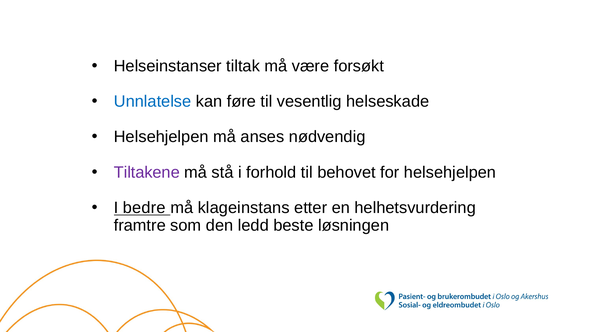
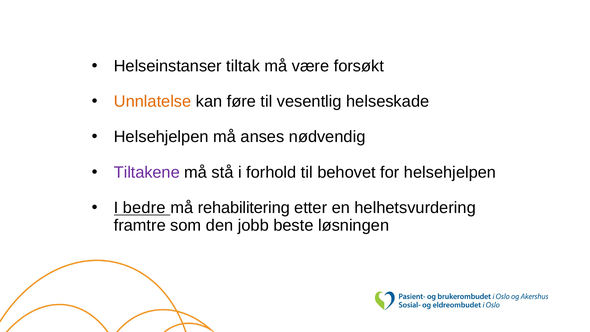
Unnlatelse colour: blue -> orange
klageinstans: klageinstans -> rehabilitering
ledd: ledd -> jobb
